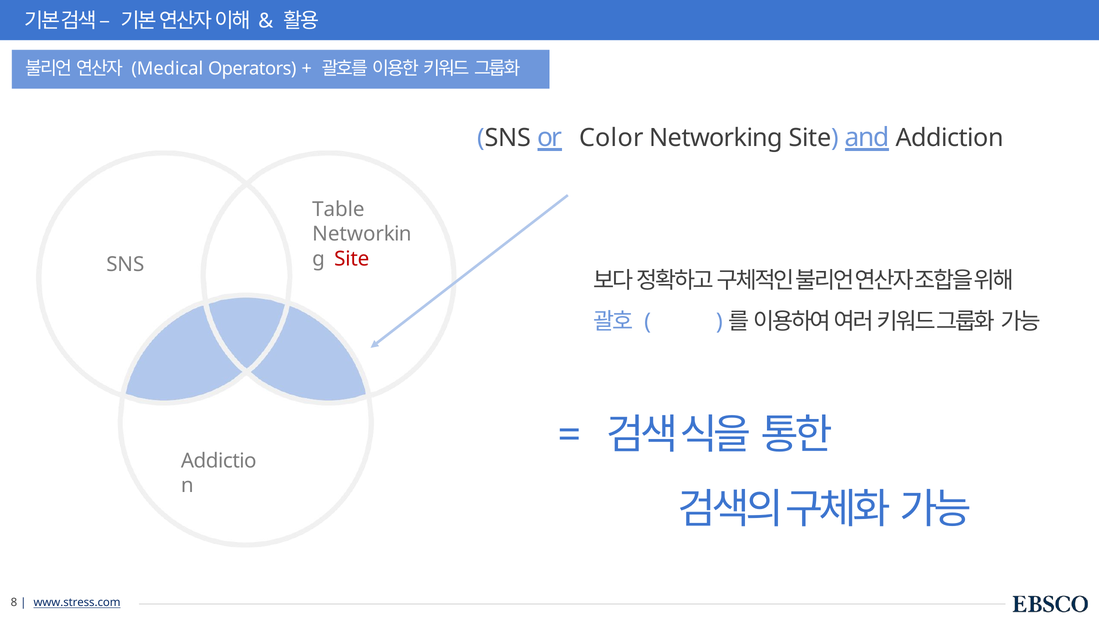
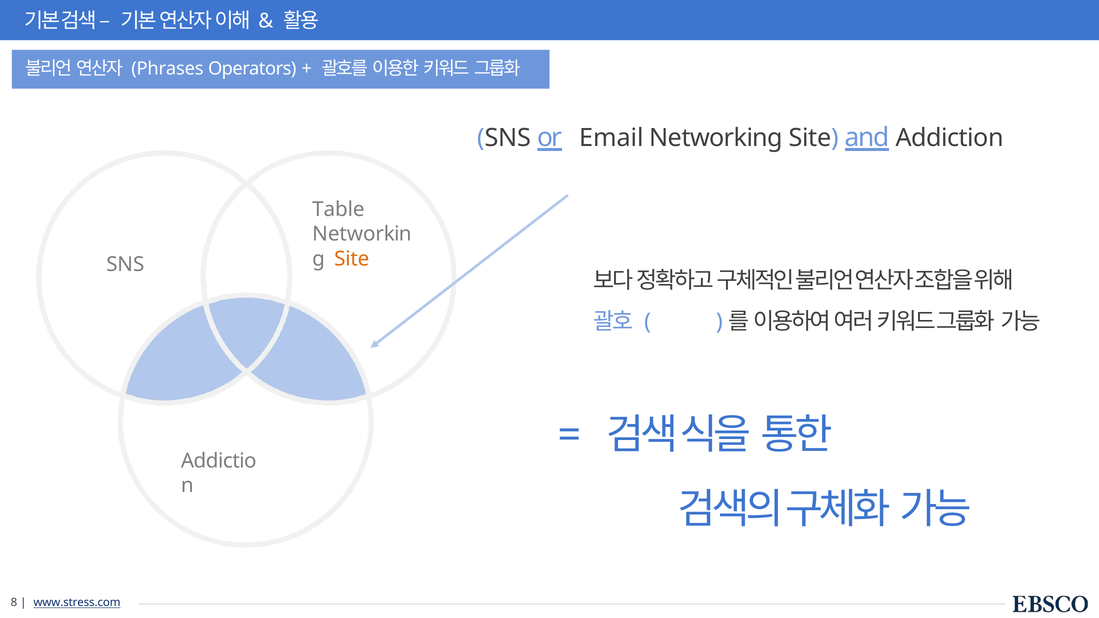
Medical: Medical -> Phrases
Color: Color -> Email
Site at (352, 259) colour: red -> orange
